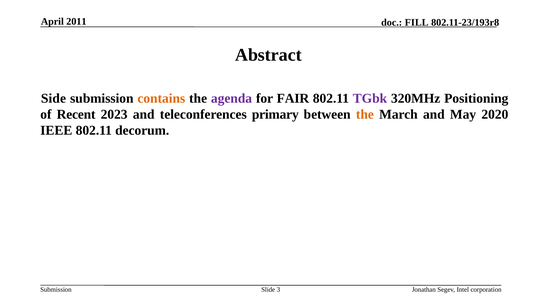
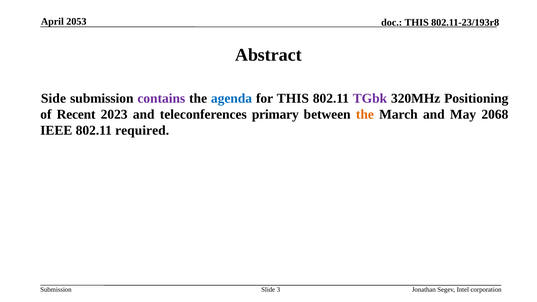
2011: 2011 -> 2053
FILL at (417, 22): FILL -> THIS
contains colour: orange -> purple
agenda colour: purple -> blue
for FAIR: FAIR -> THIS
2020: 2020 -> 2068
decorum: decorum -> required
